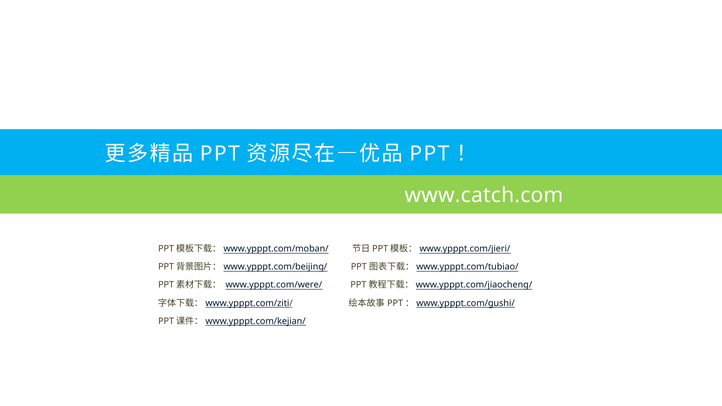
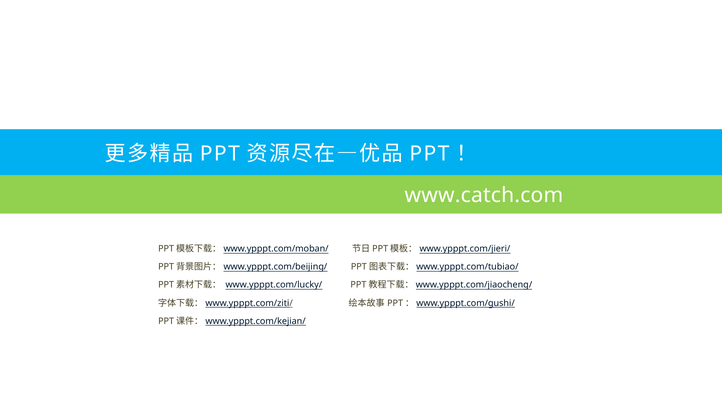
www.ypppt.com/were/: www.ypppt.com/were/ -> www.ypppt.com/lucky/
